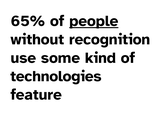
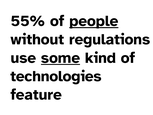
65%: 65% -> 55%
recognition: recognition -> regulations
some underline: none -> present
